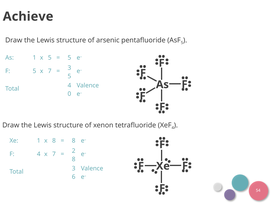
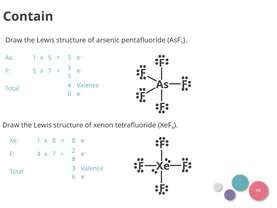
Achieve: Achieve -> Contain
